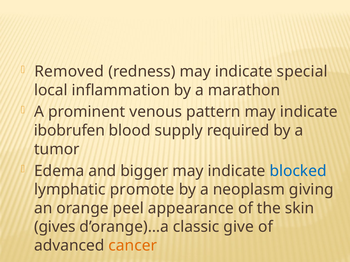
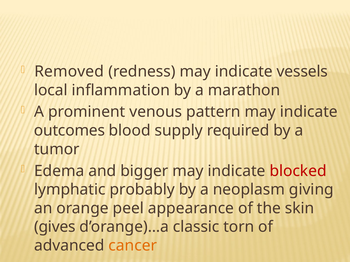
special: special -> vessels
ibobrufen: ibobrufen -> outcomes
blocked colour: blue -> red
promote: promote -> probably
give: give -> torn
